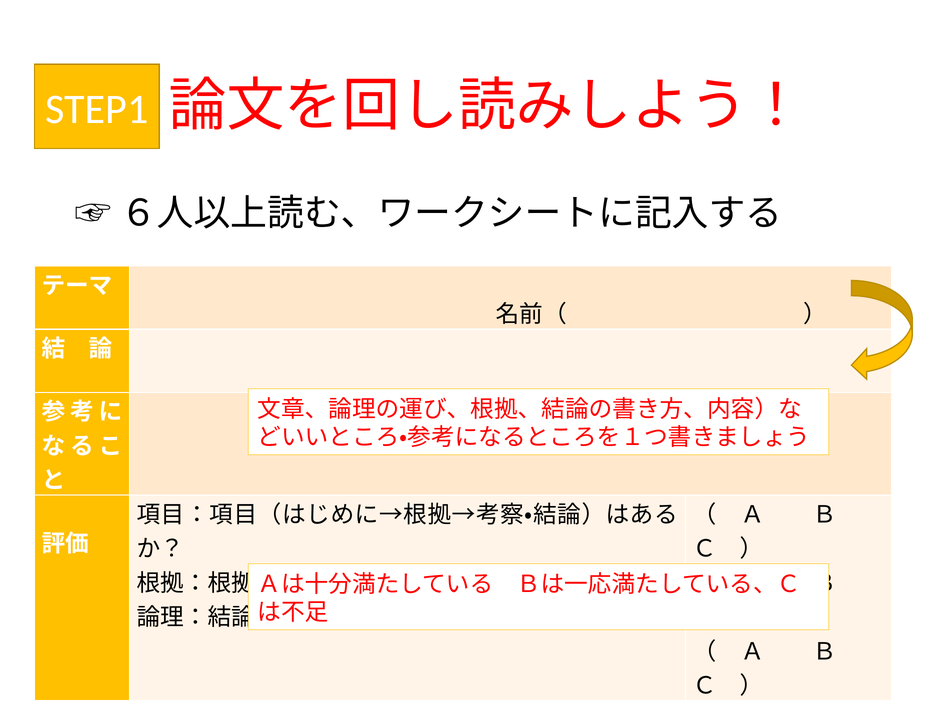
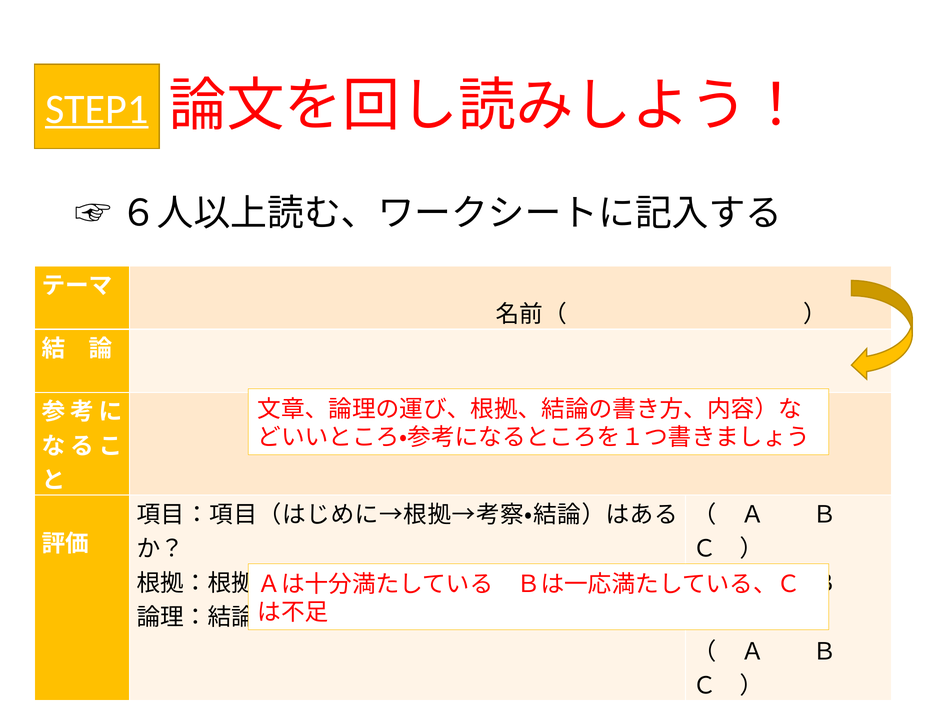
STEP1 underline: none -> present
